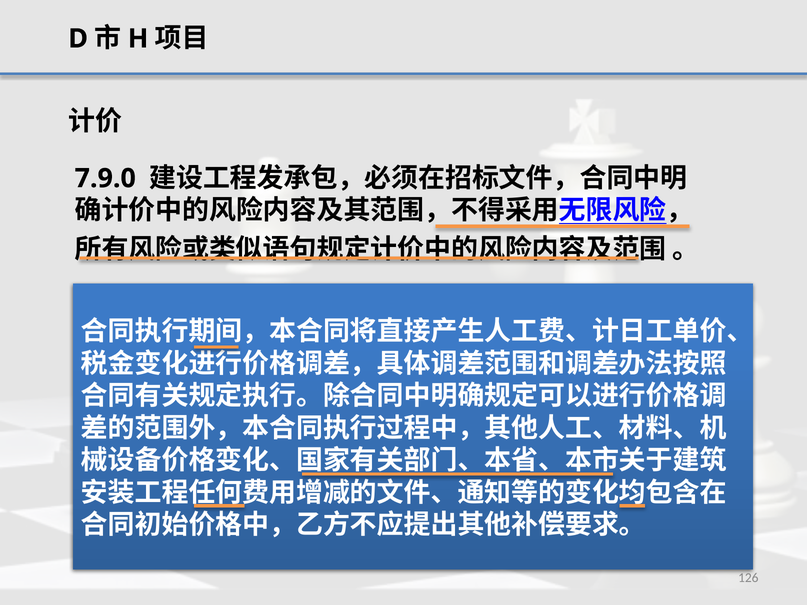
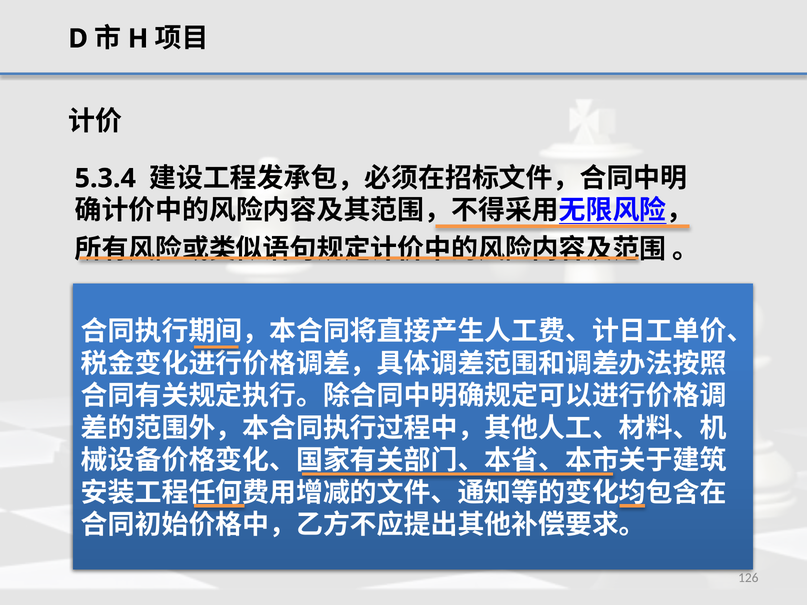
7.9.0: 7.9.0 -> 5.3.4
